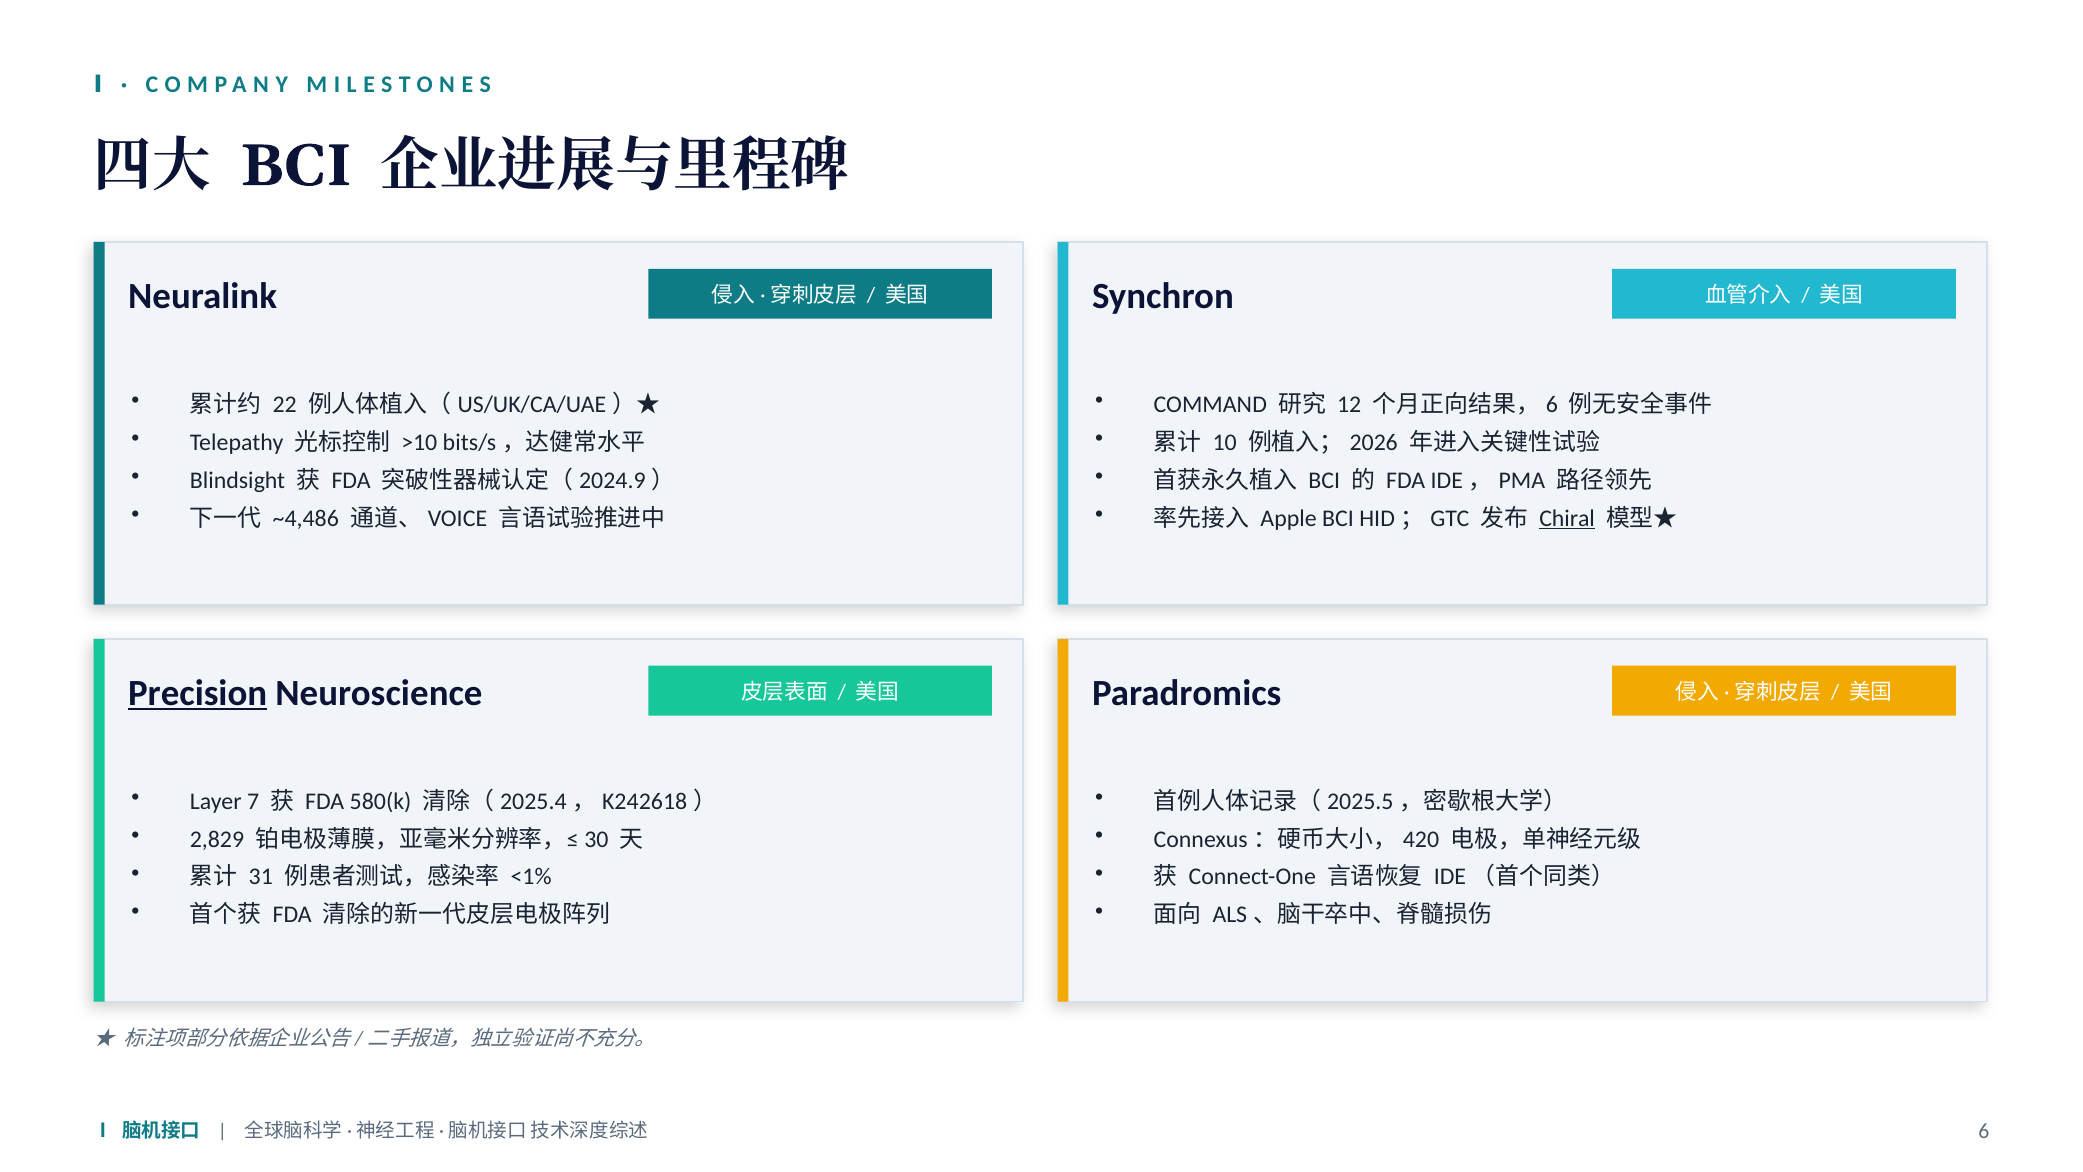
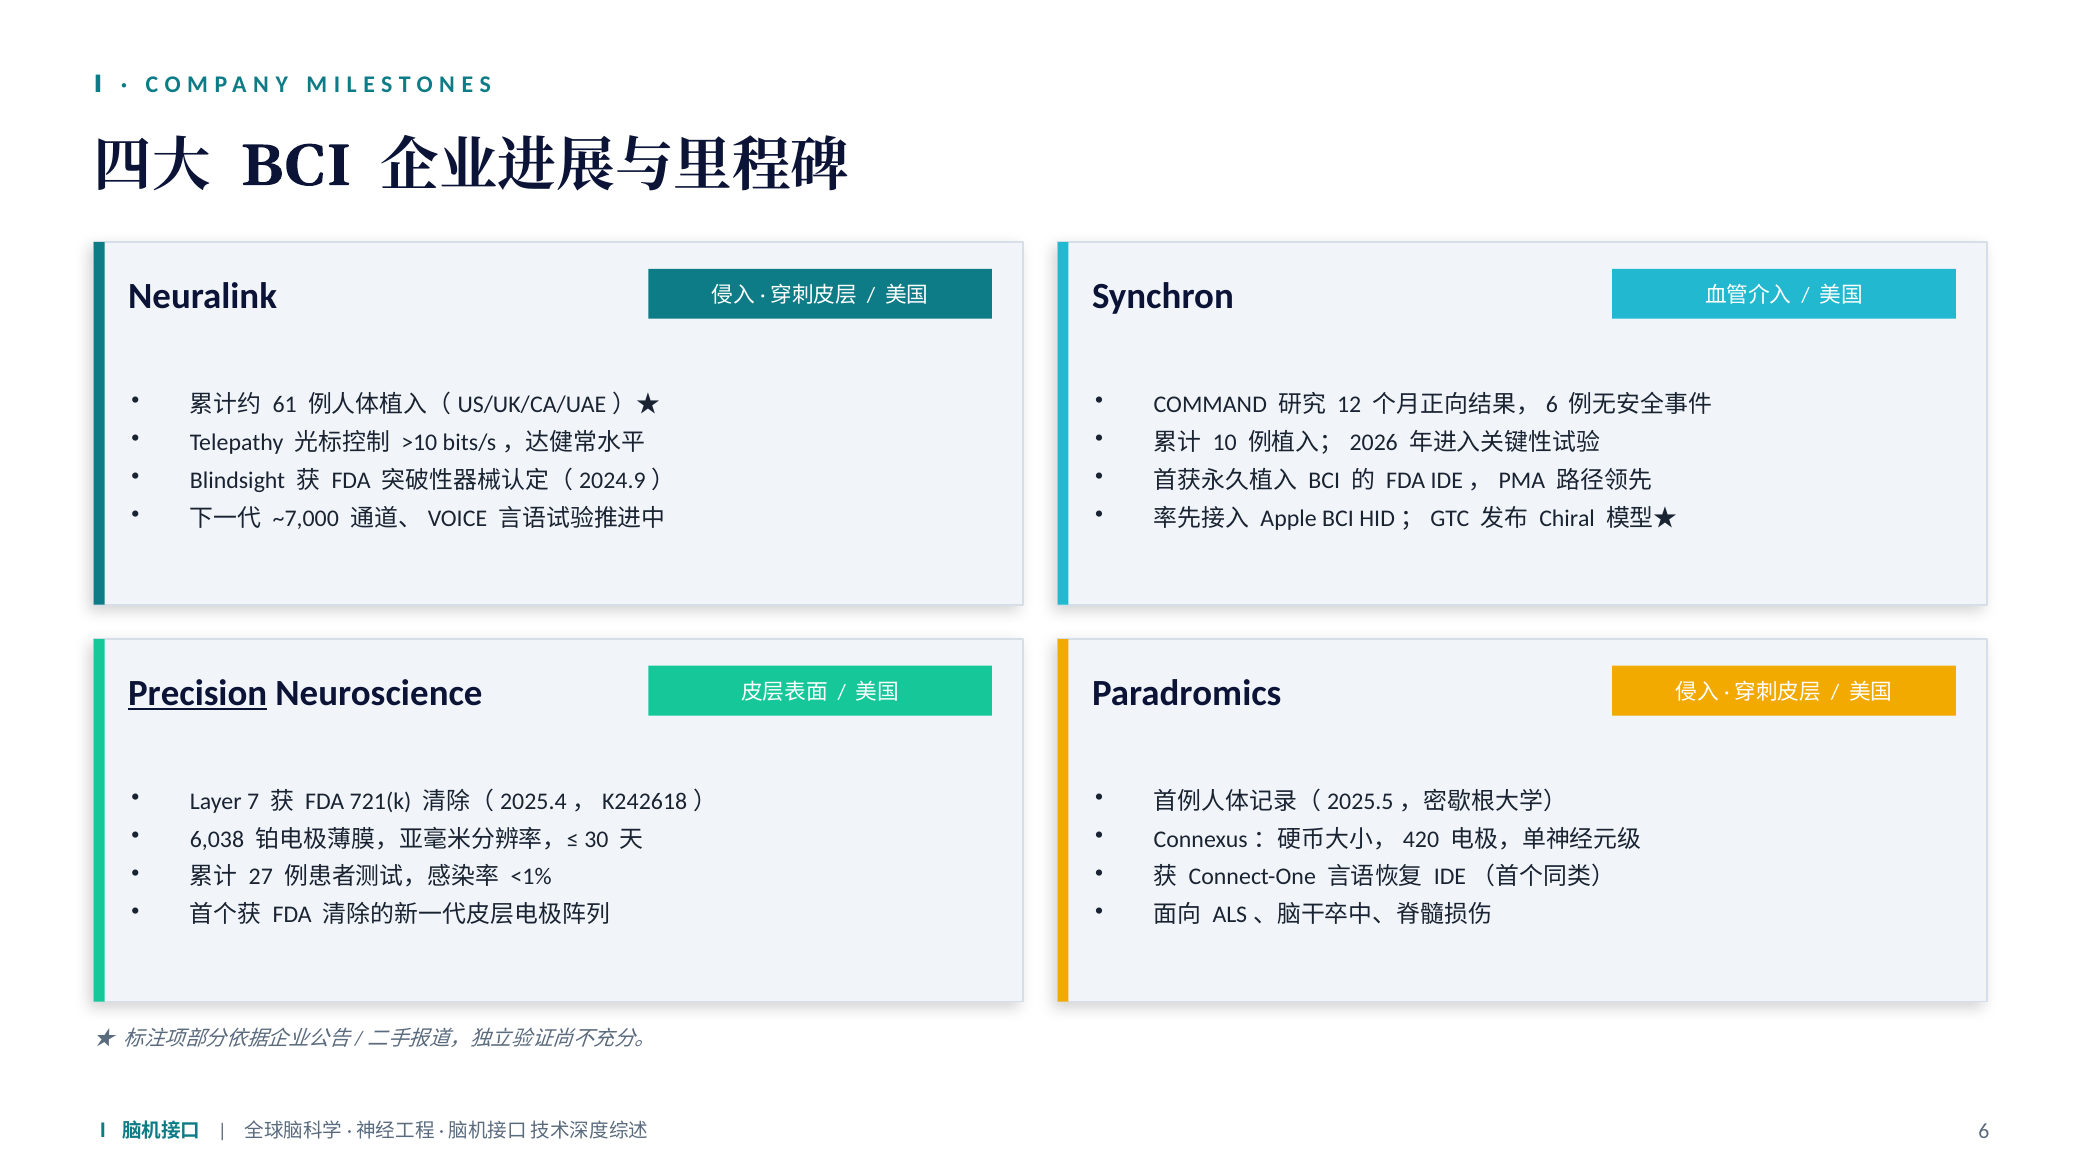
22: 22 -> 61
~4,486: ~4,486 -> ~7,000
Chiral underline: present -> none
580(k: 580(k -> 721(k
2,829: 2,829 -> 6,038
31: 31 -> 27
